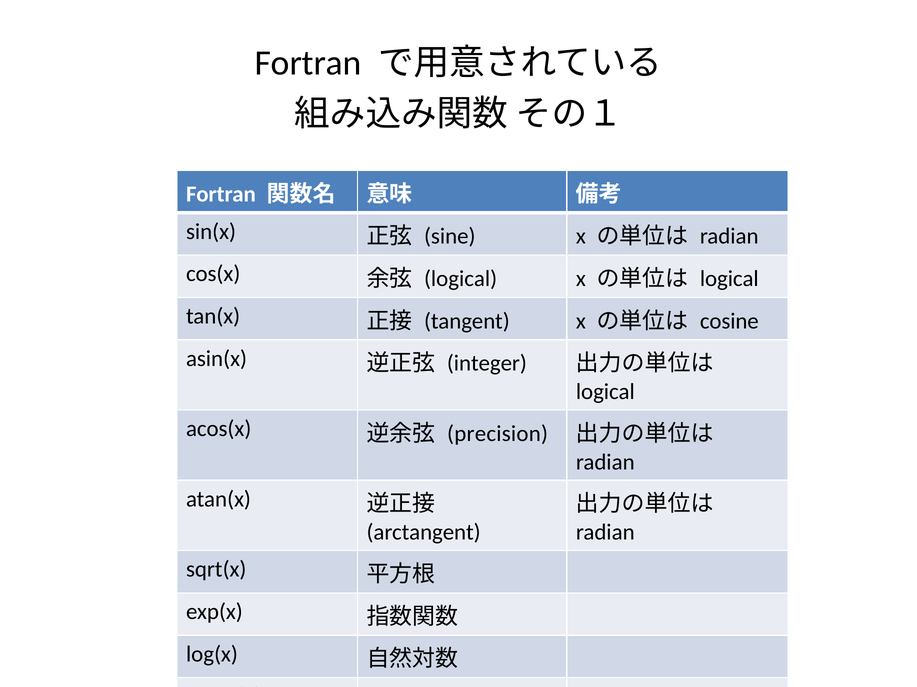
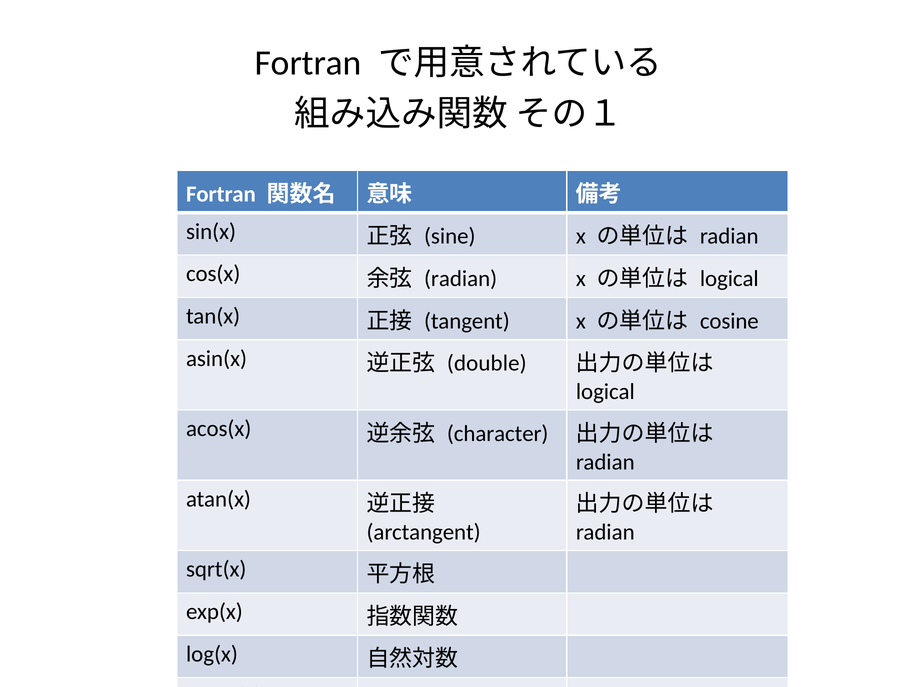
logical at (461, 279): logical -> radian
integer: integer -> double
precision: precision -> character
